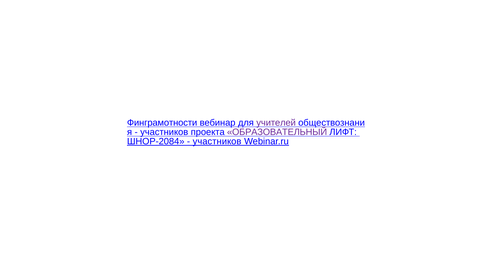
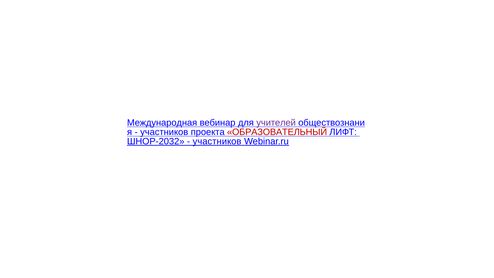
Финграмотности: Финграмотности -> Международная
ОБРАЗОВАТЕЛЬНЫЙ colour: purple -> red
ШНОР-2084: ШНОР-2084 -> ШНОР-2032
